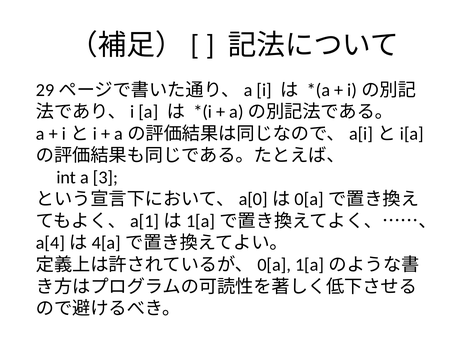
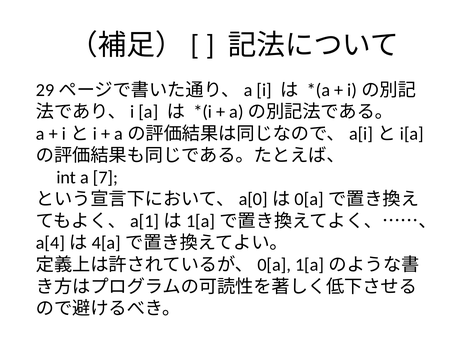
3: 3 -> 7
